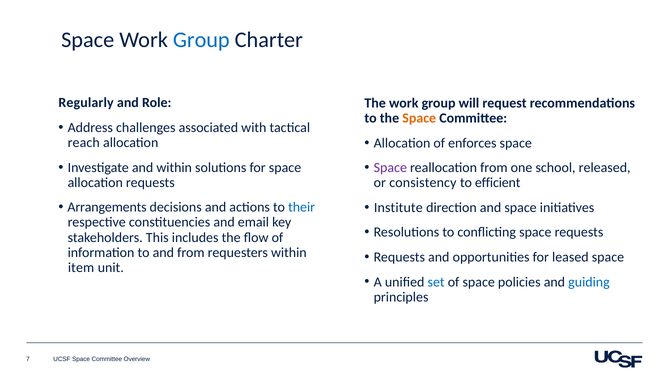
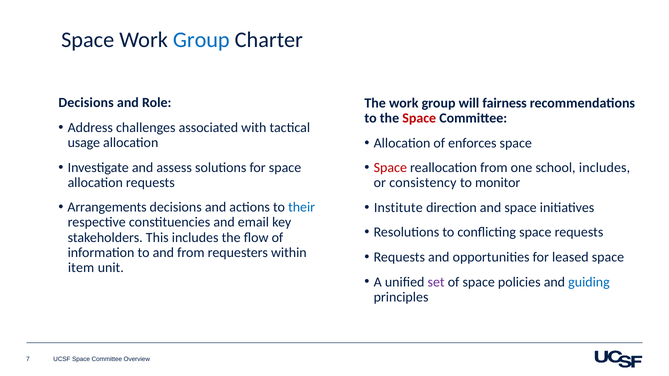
Regularly at (86, 103): Regularly -> Decisions
request: request -> fairness
Space at (419, 118) colour: orange -> red
reach: reach -> usage
and within: within -> assess
Space at (390, 168) colour: purple -> red
school released: released -> includes
efficient: efficient -> monitor
set colour: blue -> purple
